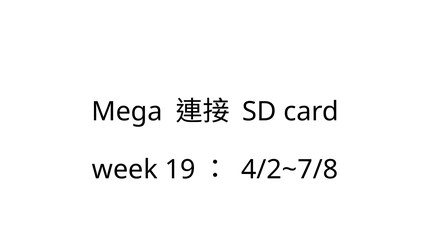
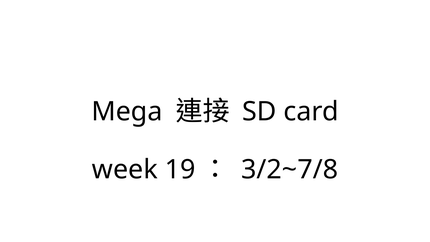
4/2~7/8: 4/2~7/8 -> 3/2~7/8
